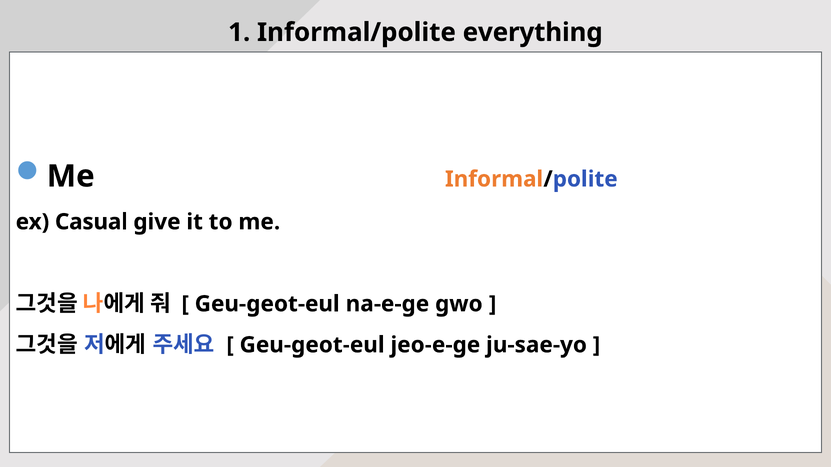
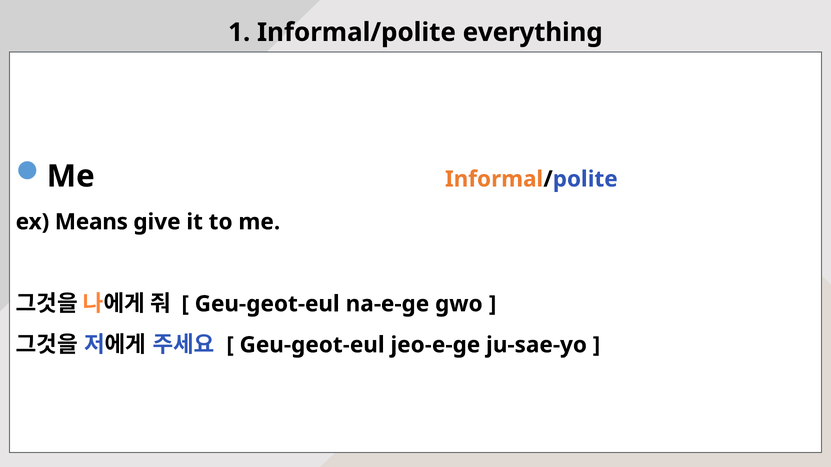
Casual: Casual -> Means
